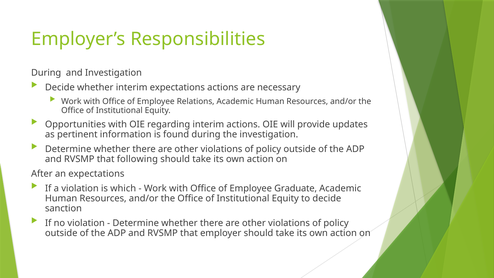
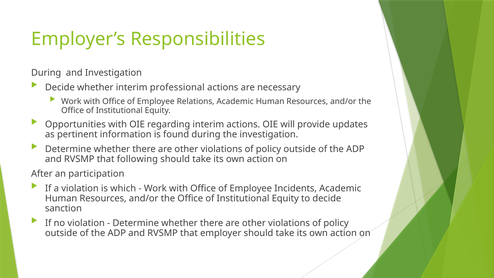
interim expectations: expectations -> professional
an expectations: expectations -> participation
Graduate: Graduate -> Incidents
